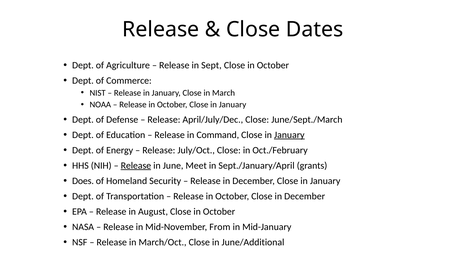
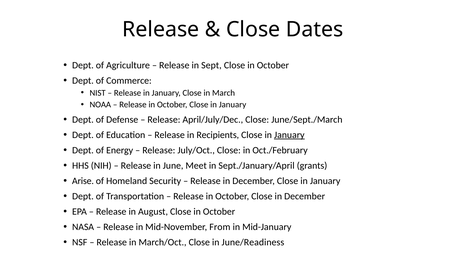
Command: Command -> Recipients
Release at (136, 166) underline: present -> none
Does: Does -> Arise
June/Additional: June/Additional -> June/Readiness
